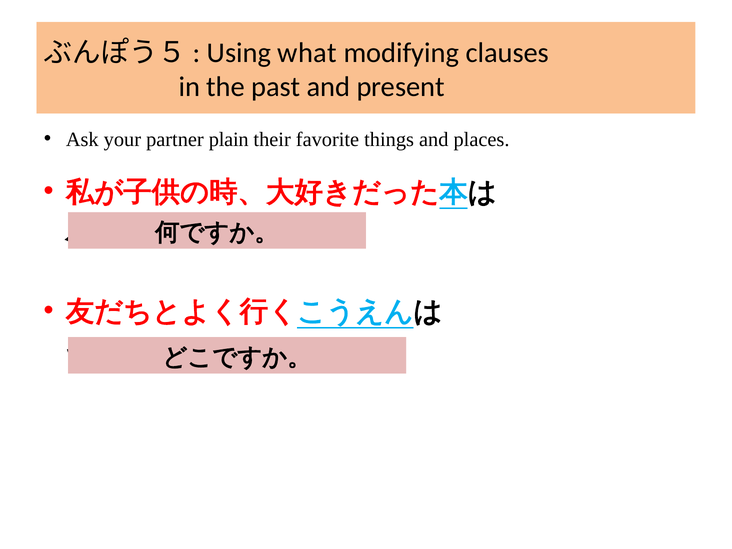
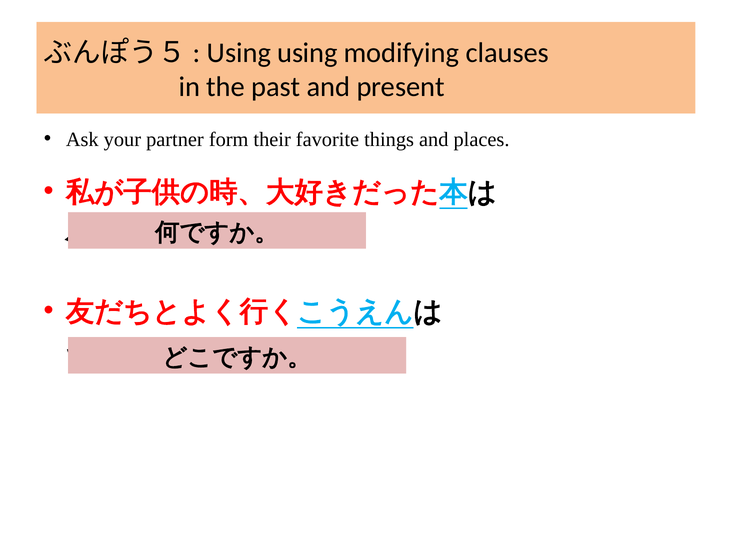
Using what: what -> using
plain: plain -> form
